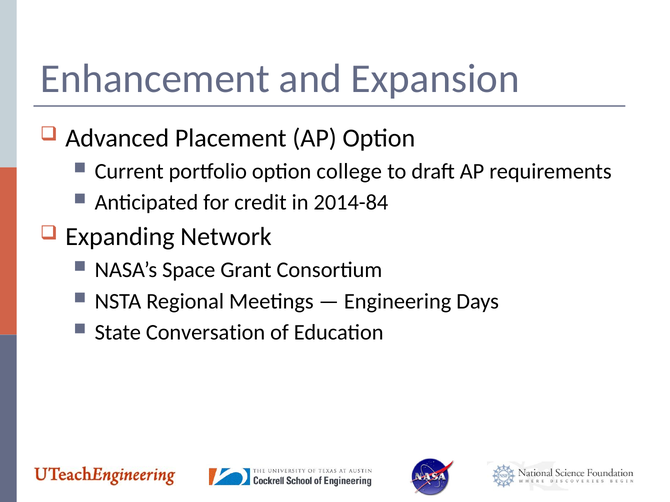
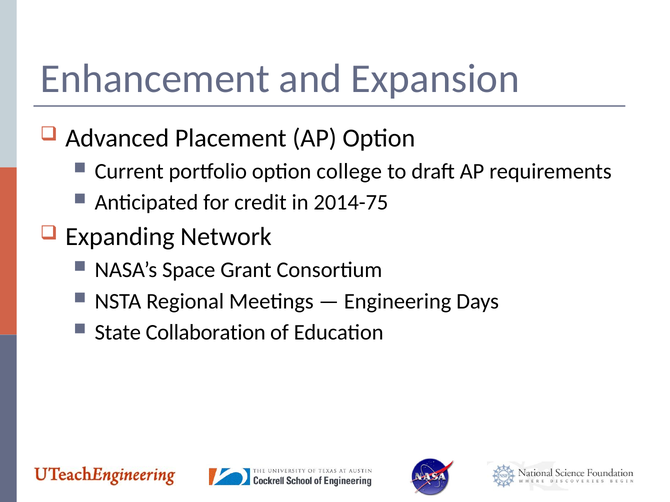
2014-84: 2014-84 -> 2014-75
Conversation: Conversation -> Collaboration
